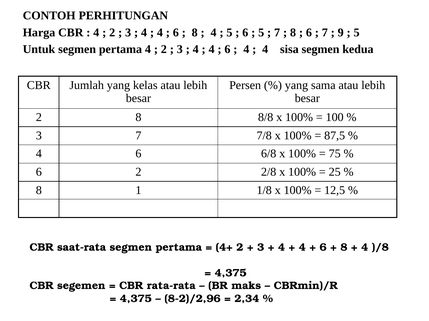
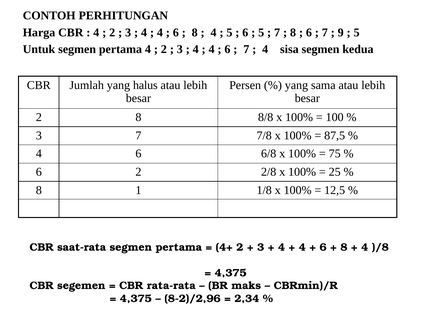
4 at (246, 49): 4 -> 7
kelas: kelas -> halus
